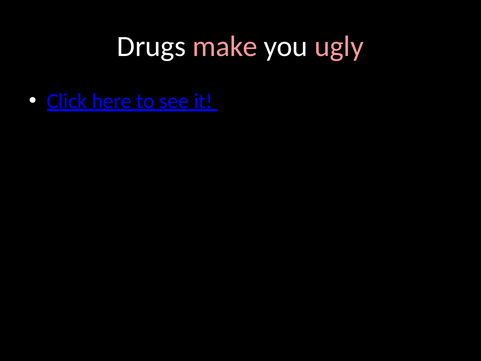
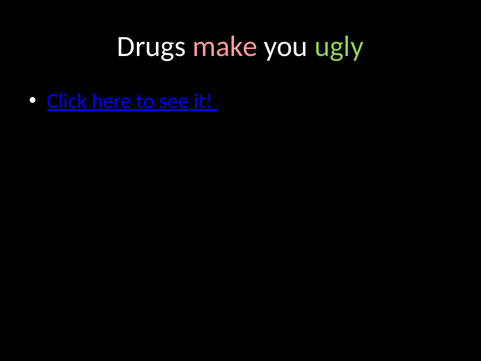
ugly colour: pink -> light green
